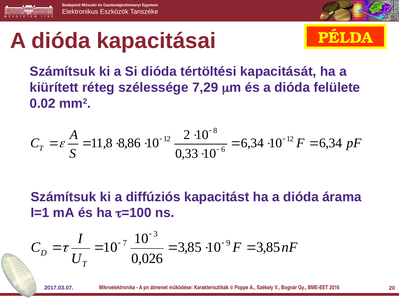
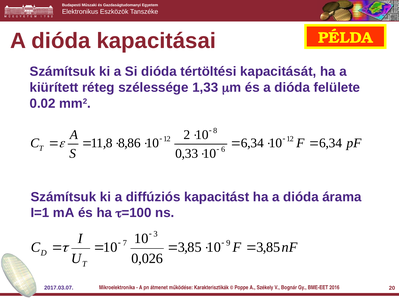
7,29: 7,29 -> 1,33
